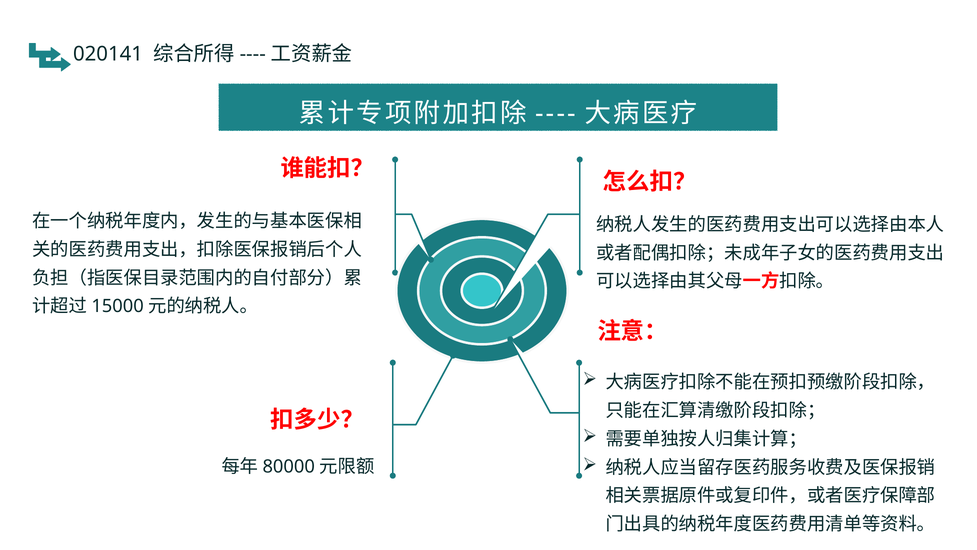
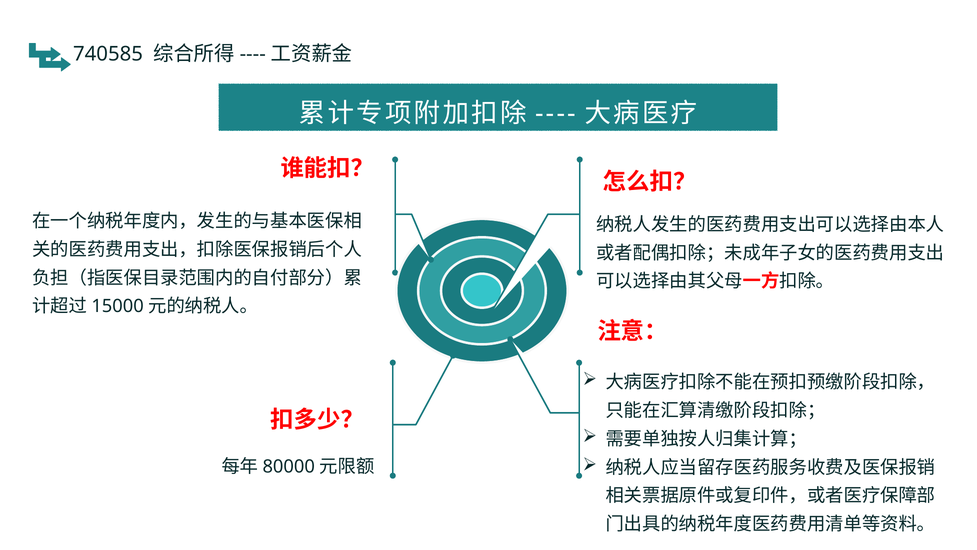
020141: 020141 -> 740585
